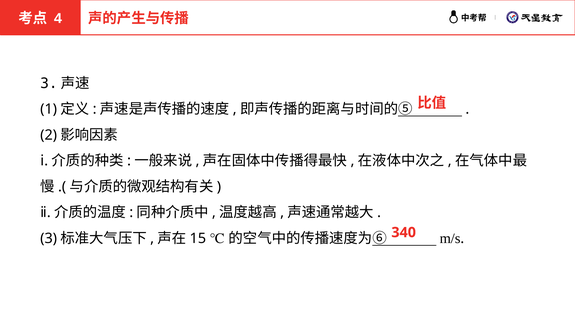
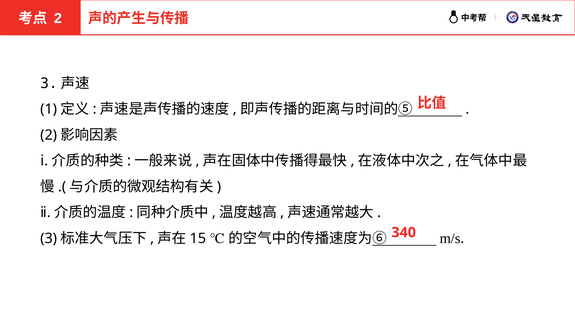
4 at (58, 18): 4 -> 2
